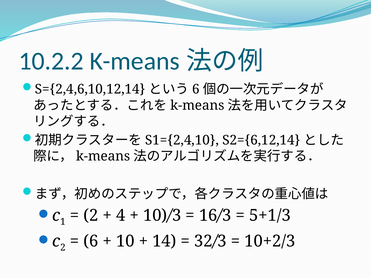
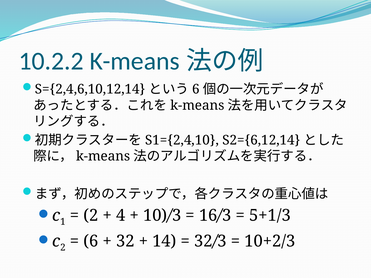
10: 10 -> 32
